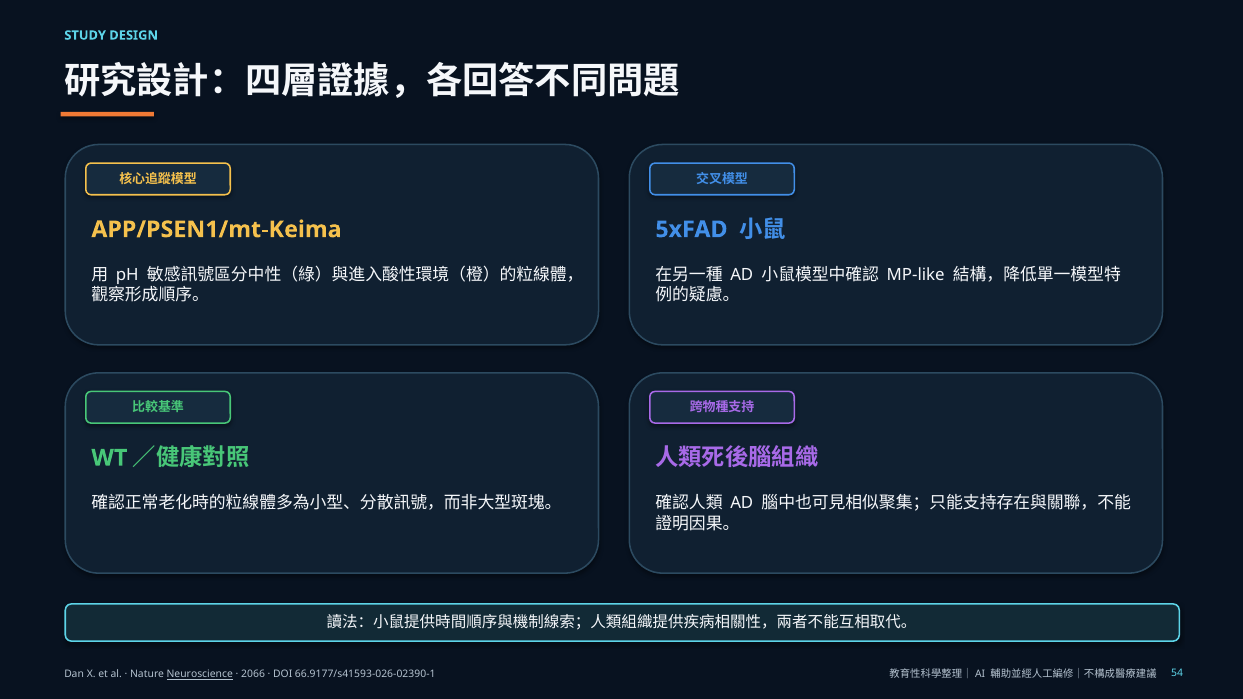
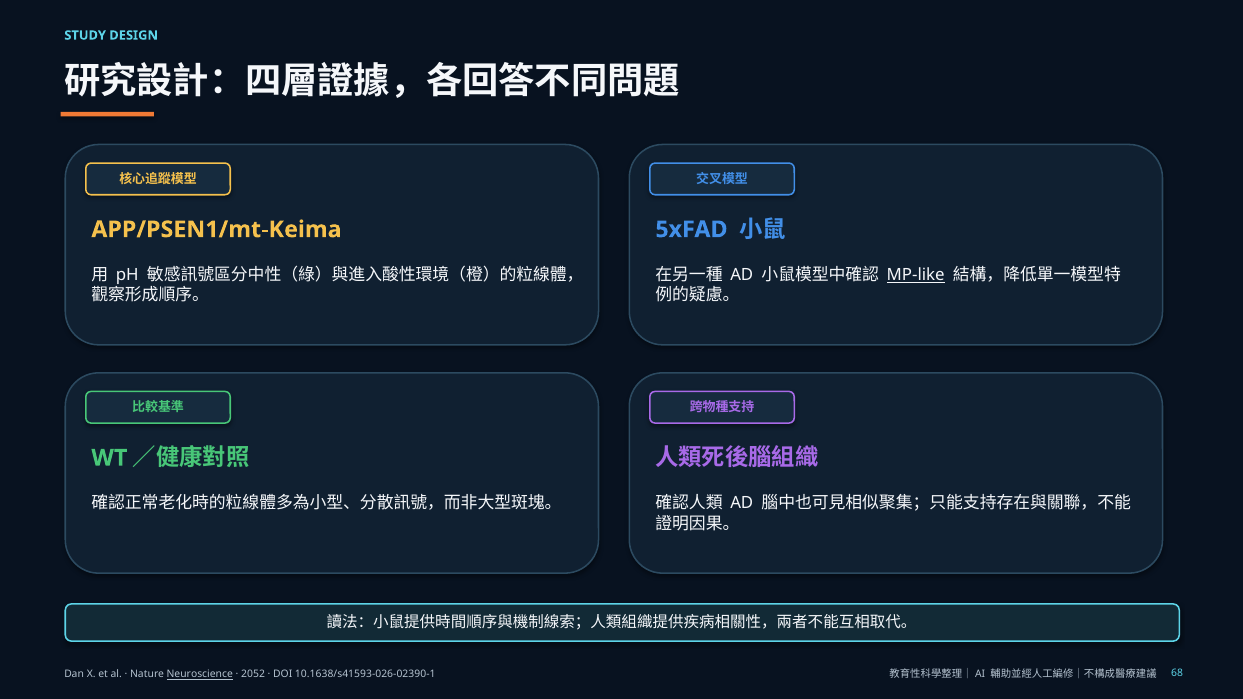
MP-like underline: none -> present
2066: 2066 -> 2052
66.9177/s41593-026-02390-1: 66.9177/s41593-026-02390-1 -> 10.1638/s41593-026-02390-1
54: 54 -> 68
